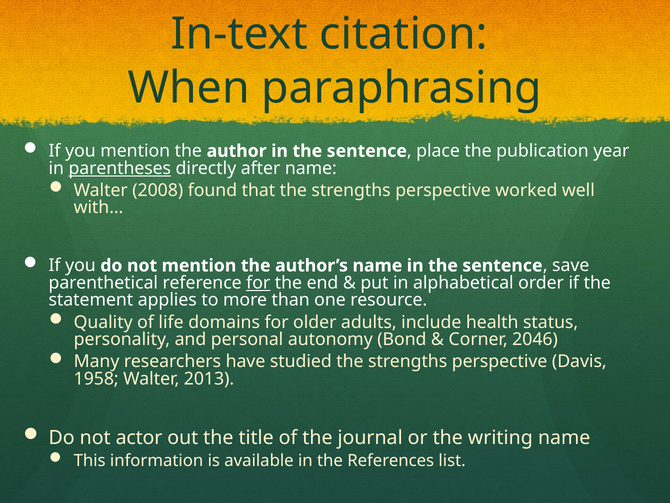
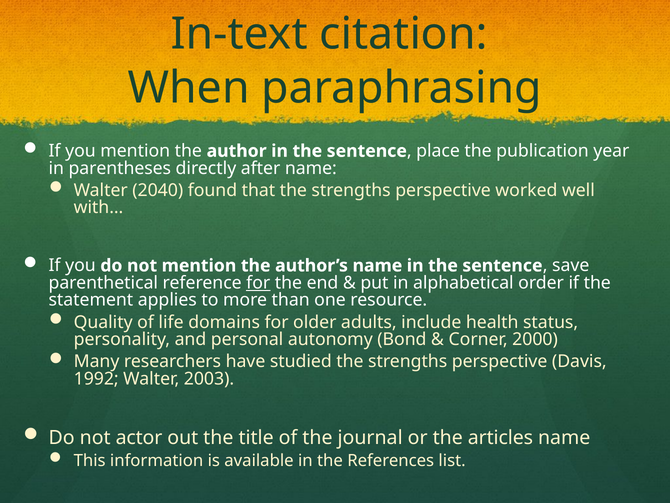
parentheses underline: present -> none
2008: 2008 -> 2040
2046: 2046 -> 2000
1958: 1958 -> 1992
2013: 2013 -> 2003
writing: writing -> articles
